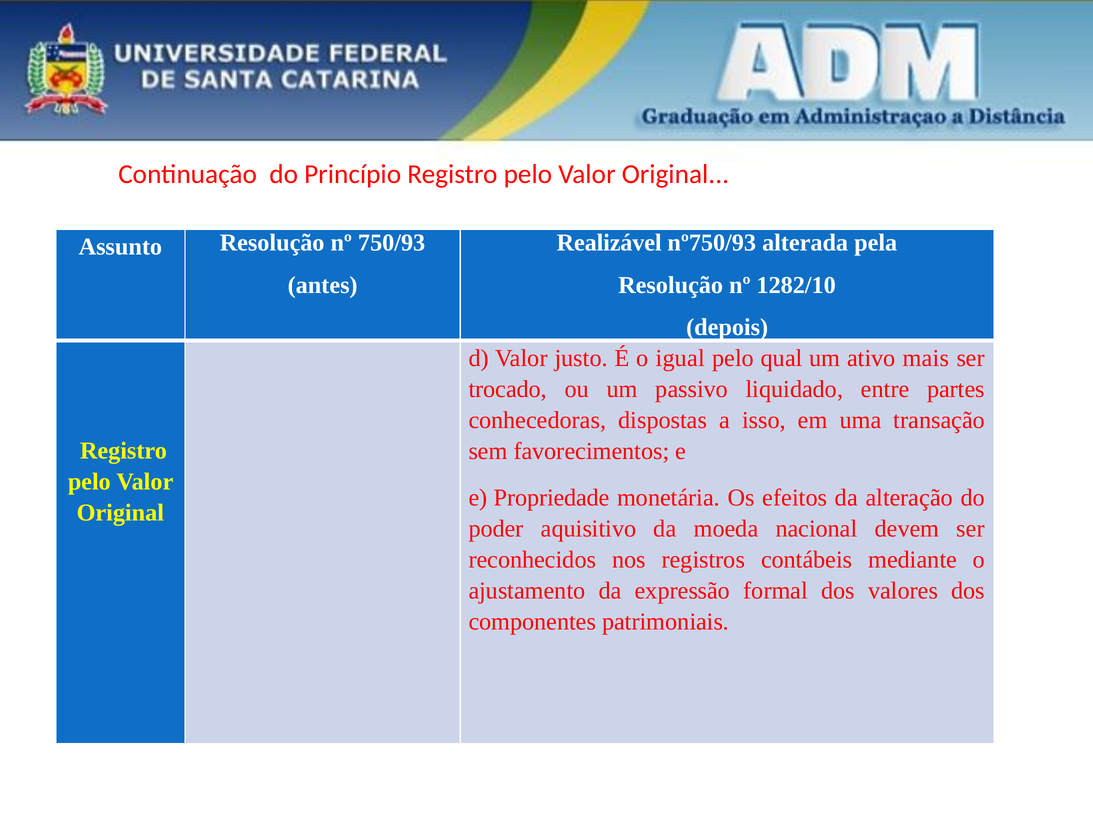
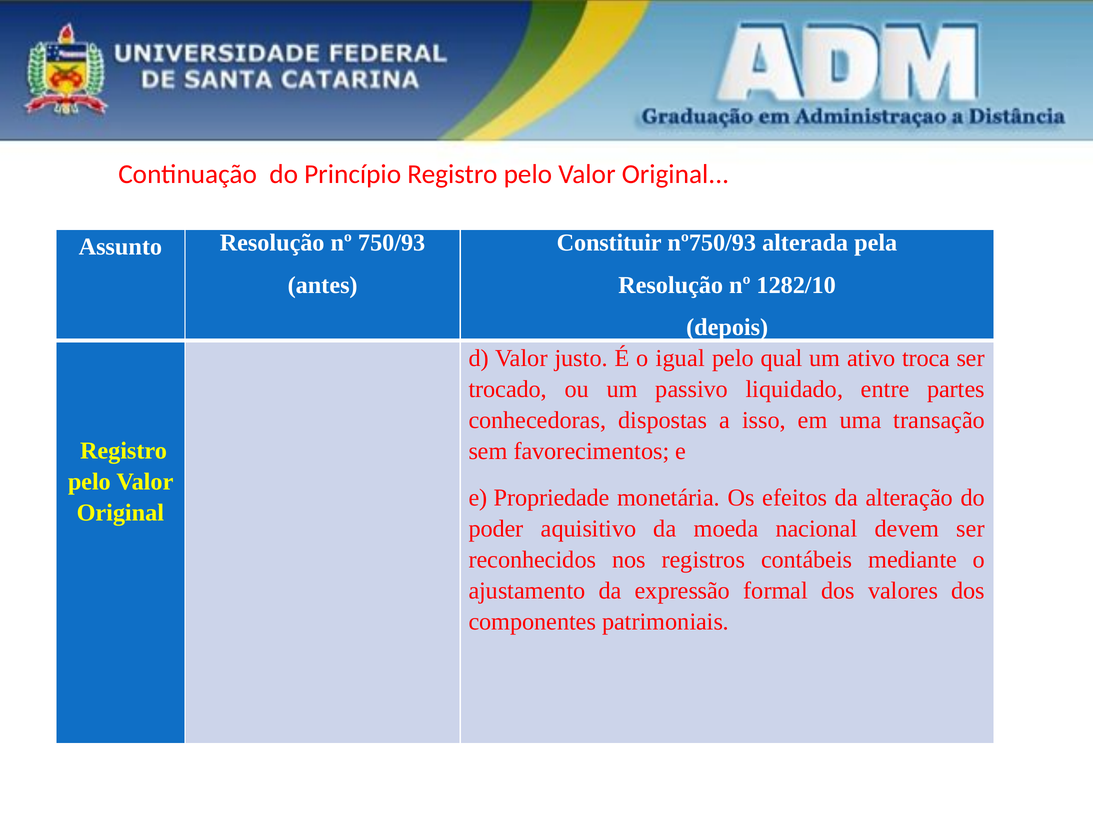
Realizável: Realizável -> Constituir
mais: mais -> troca
